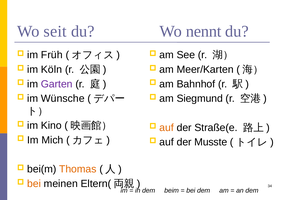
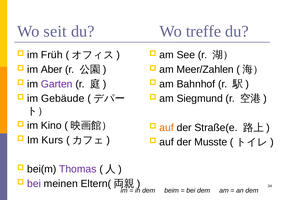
nennt: nennt -> treffe
Köln: Köln -> Aber
Meer/Karten: Meer/Karten -> Meer/Zahlen
Wünsche: Wünsche -> Gebäude
Mich: Mich -> Kurs
Thomas colour: orange -> purple
bei at (34, 184) colour: orange -> purple
